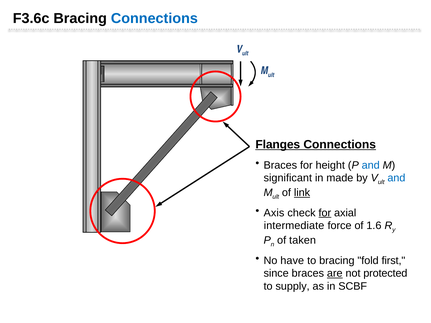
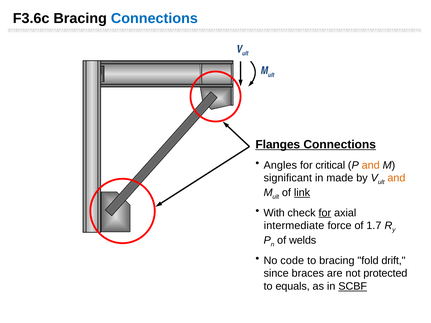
Braces at (280, 165): Braces -> Angles
height: height -> critical
and at (371, 165) colour: blue -> orange
and at (396, 178) colour: blue -> orange
Axis: Axis -> With
1.6: 1.6 -> 1.7
taken: taken -> welds
have: have -> code
first: first -> drift
are underline: present -> none
supply: supply -> equals
SCBF underline: none -> present
